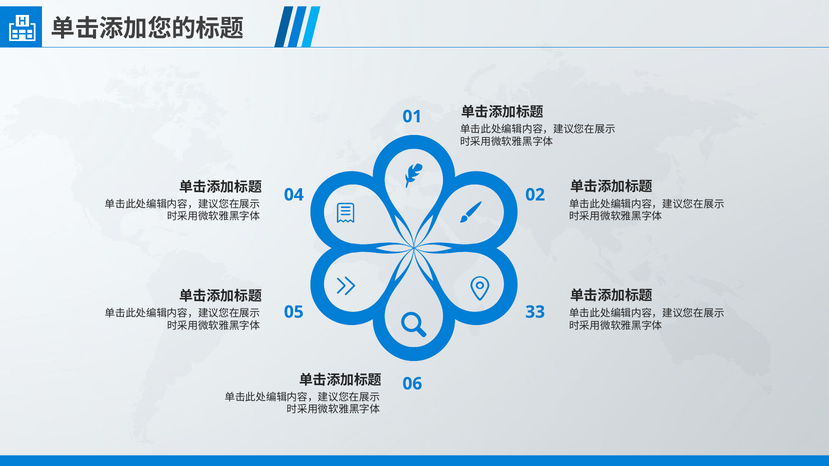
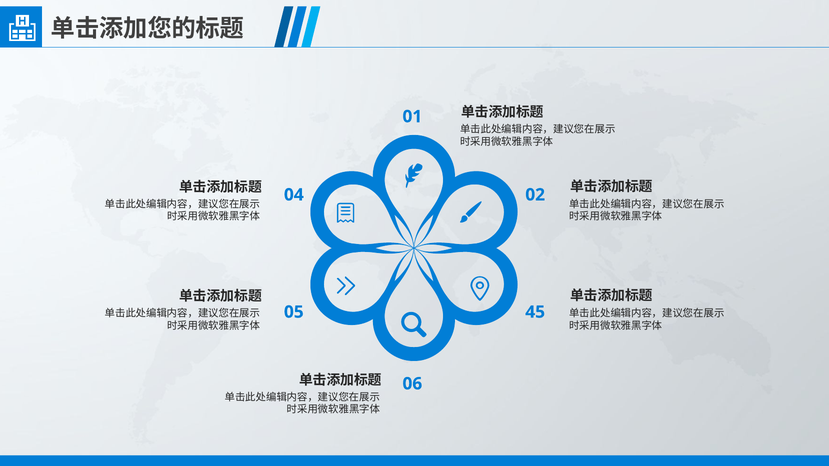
33: 33 -> 45
